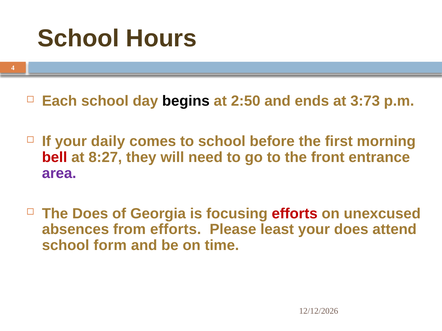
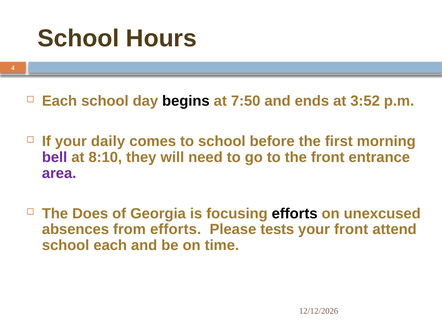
2:50: 2:50 -> 7:50
3:73: 3:73 -> 3:52
bell colour: red -> purple
8:27: 8:27 -> 8:10
efforts at (295, 214) colour: red -> black
least: least -> tests
your does: does -> front
school form: form -> each
